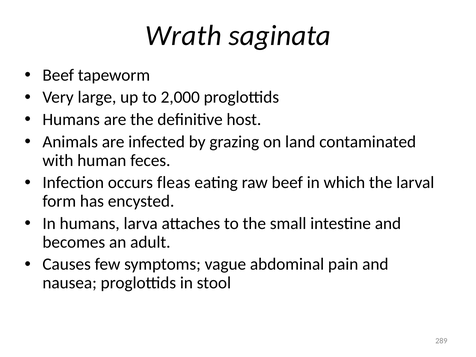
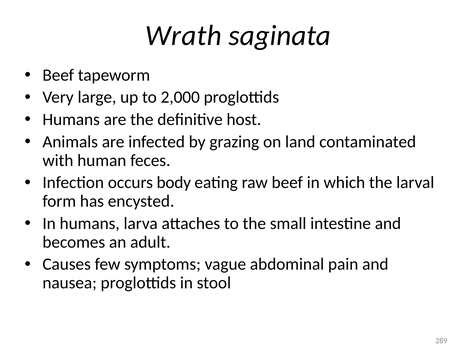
fleas: fleas -> body
